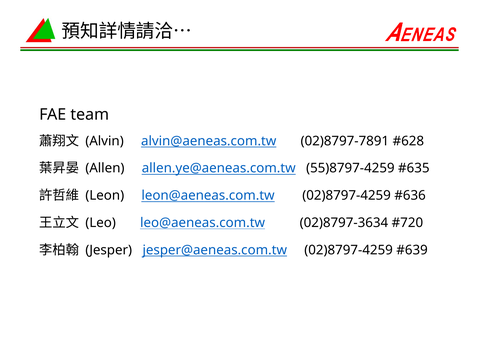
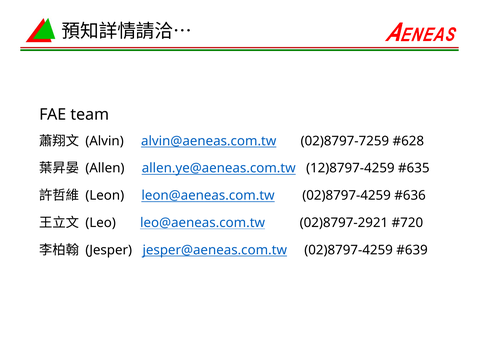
02)8797-7891: 02)8797-7891 -> 02)8797-7259
55)8797-4259: 55)8797-4259 -> 12)8797-4259
02)8797-3634: 02)8797-3634 -> 02)8797-2921
